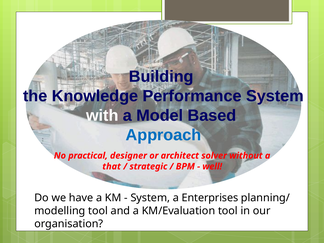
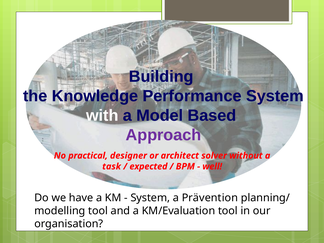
Approach colour: blue -> purple
that: that -> task
strategic: strategic -> expected
Enterprises: Enterprises -> Prävention
